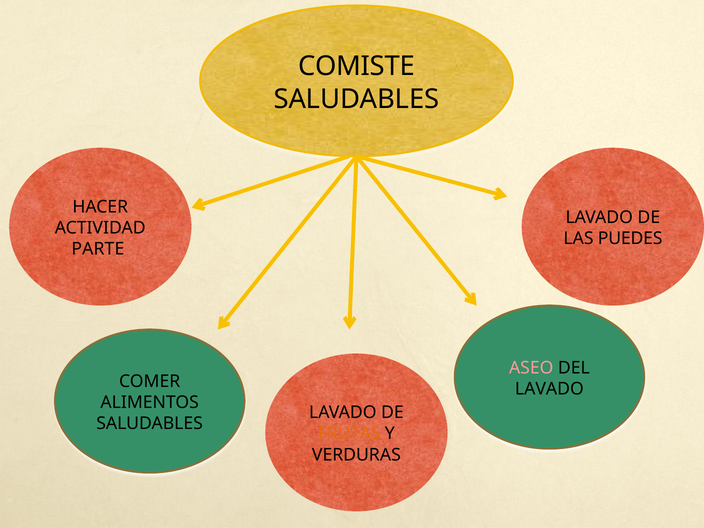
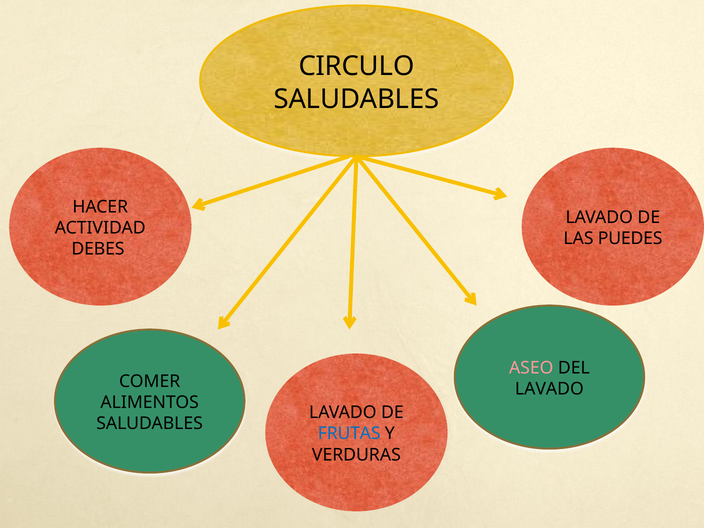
COMISTE: COMISTE -> CIRCULO
PARTE: PARTE -> DEBES
FRUTAS colour: orange -> blue
